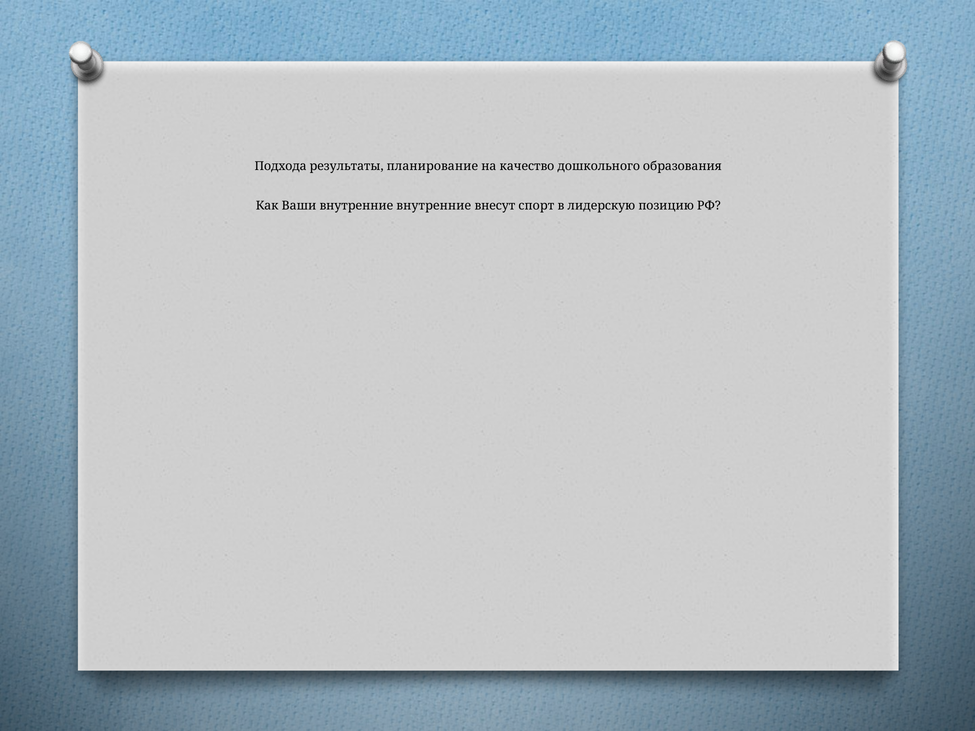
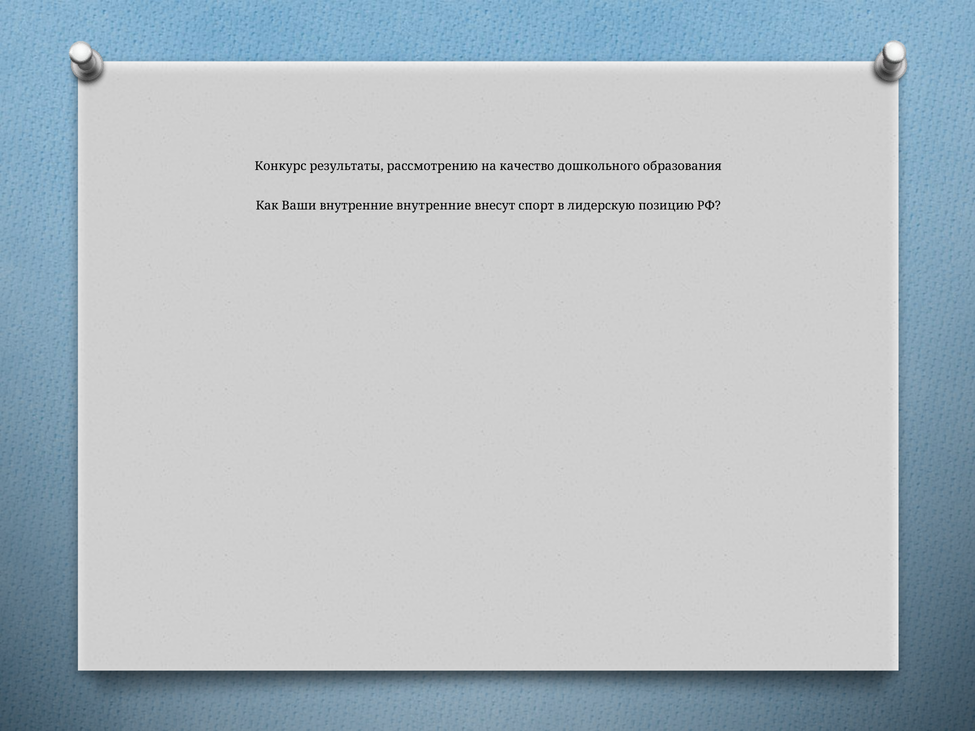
Подхода: Подхода -> Конкурс
планирование: планирование -> рассмотрению
